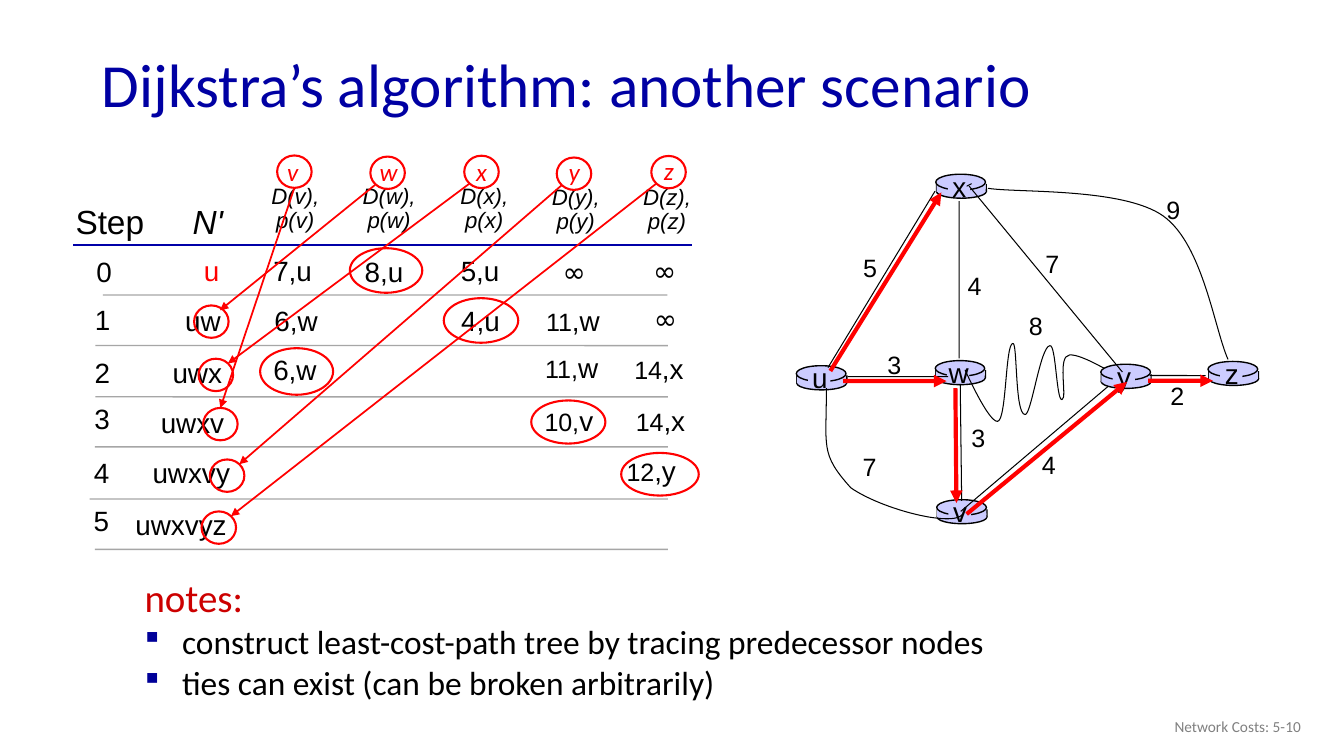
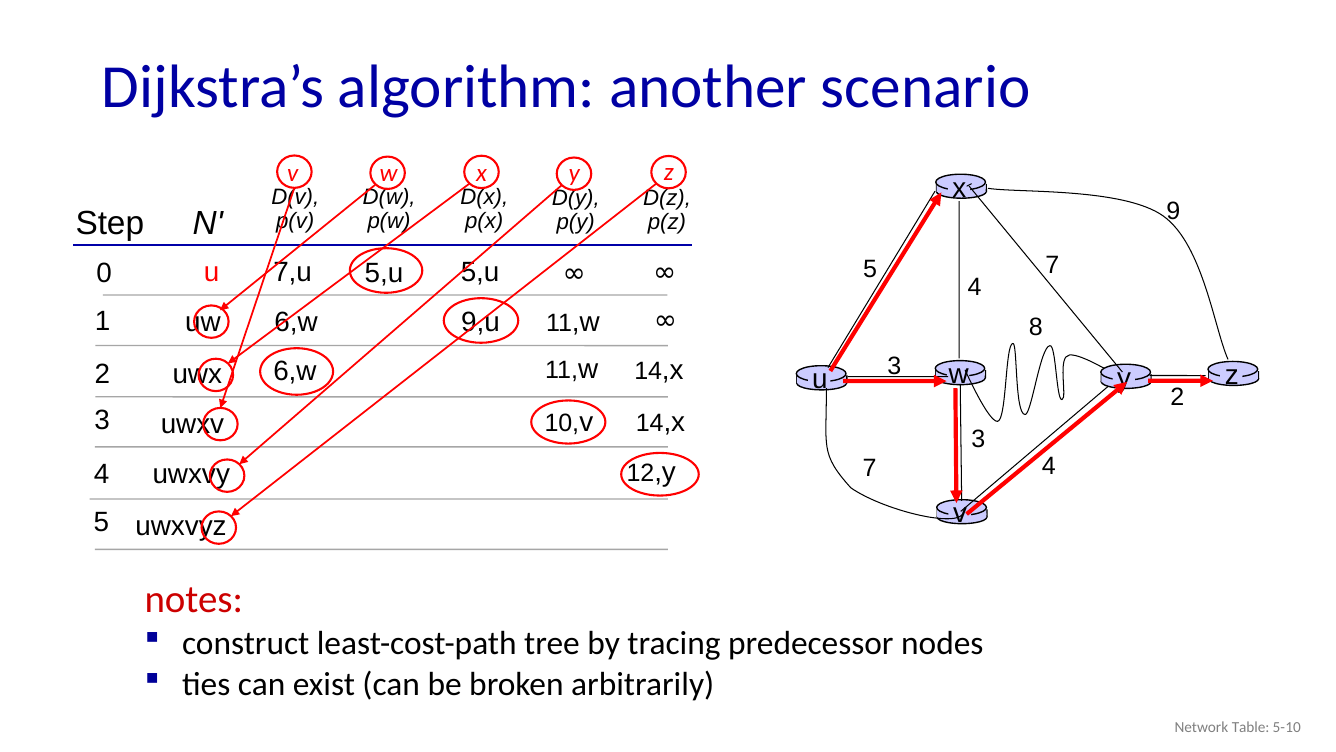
7,u 8,u: 8,u -> 5,u
4,u: 4,u -> 9,u
Costs: Costs -> Table
